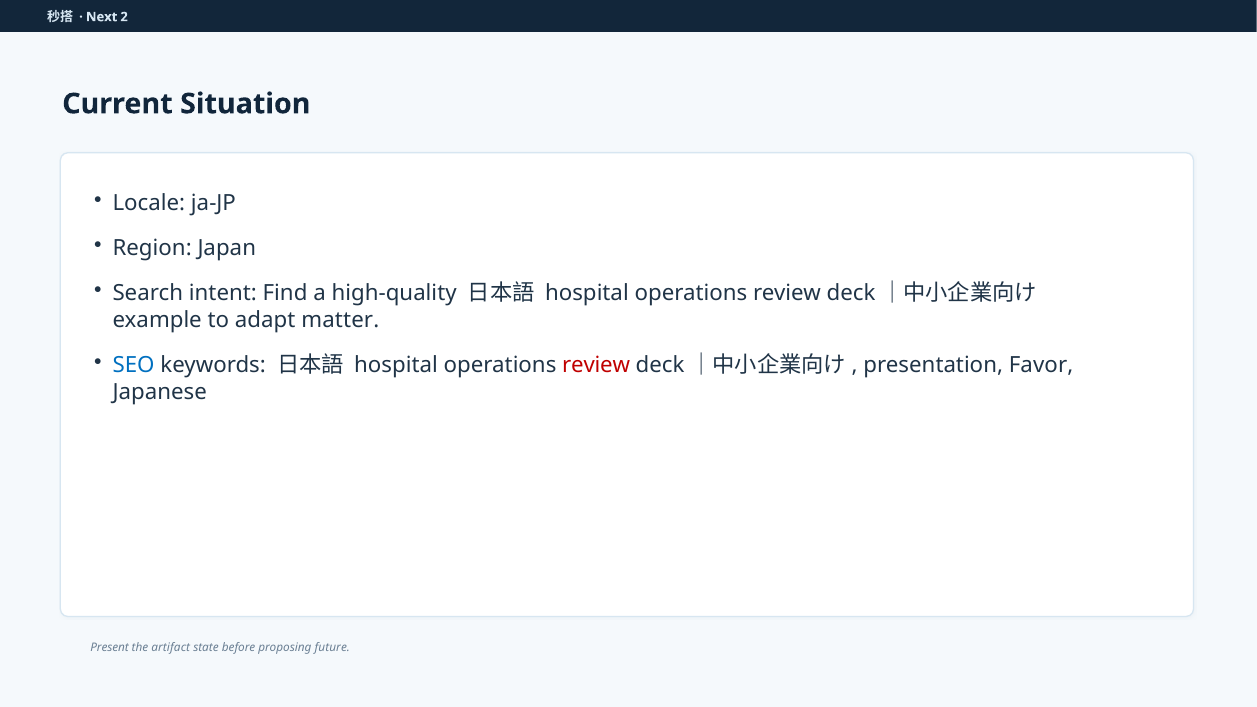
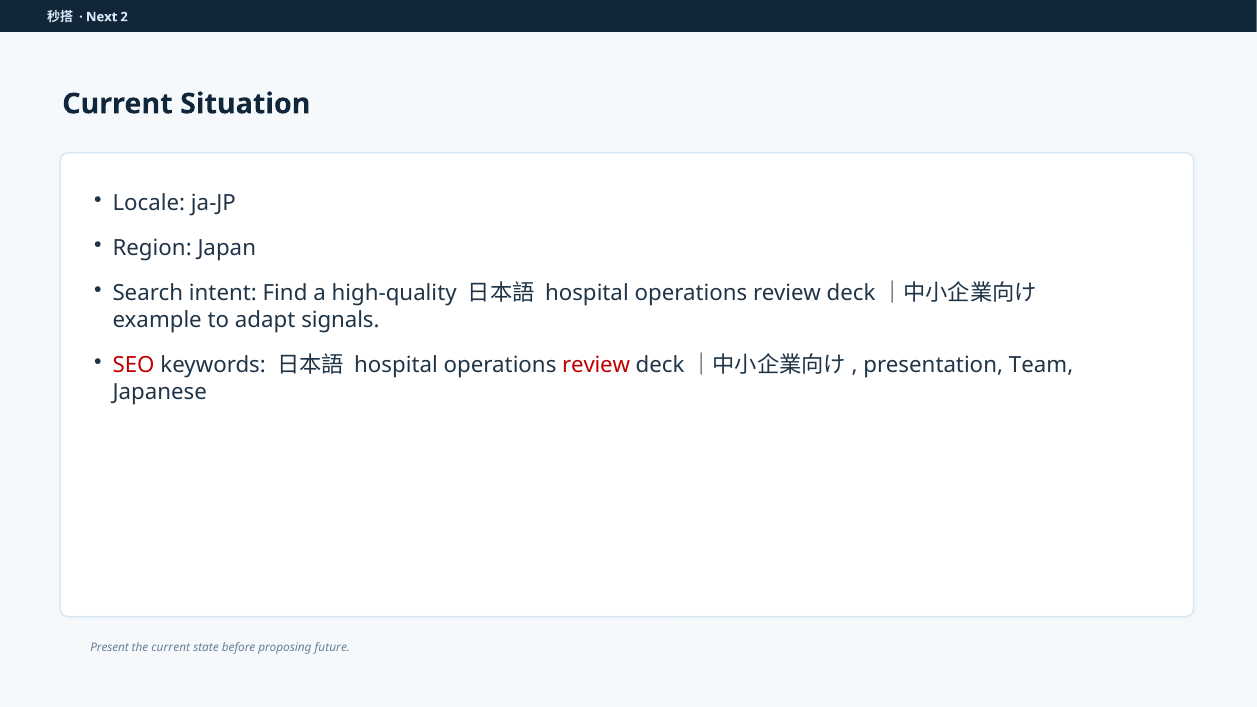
matter: matter -> signals
SEO colour: blue -> red
Favor: Favor -> Team
the artifact: artifact -> current
